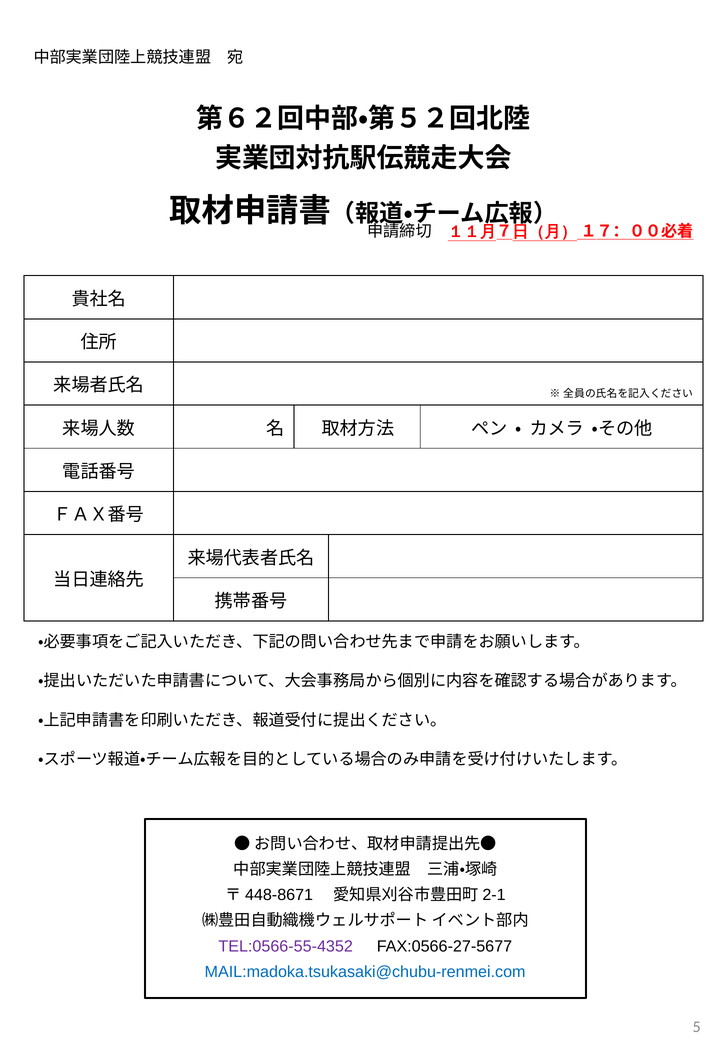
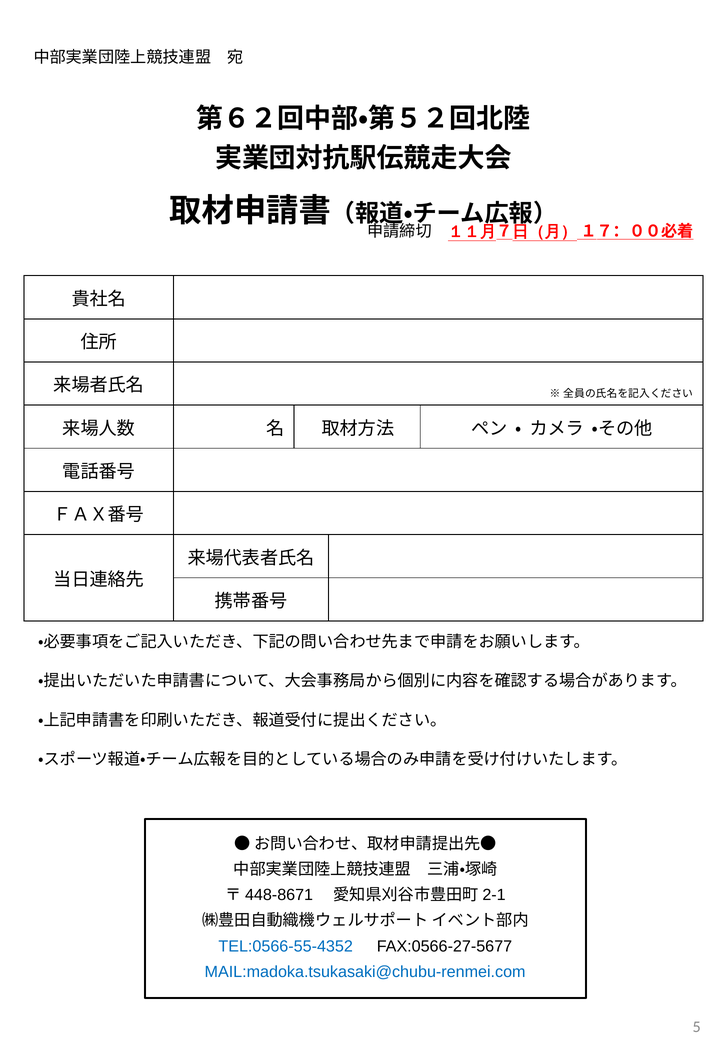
TEL:0566-55-4352 colour: purple -> blue
